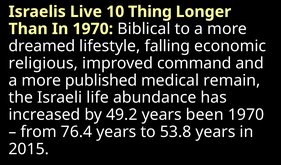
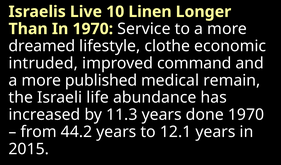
Thing: Thing -> Linen
Biblical: Biblical -> Service
falling: falling -> clothe
religious: religious -> intruded
49.2: 49.2 -> 11.3
been: been -> done
76.4: 76.4 -> 44.2
53.8: 53.8 -> 12.1
